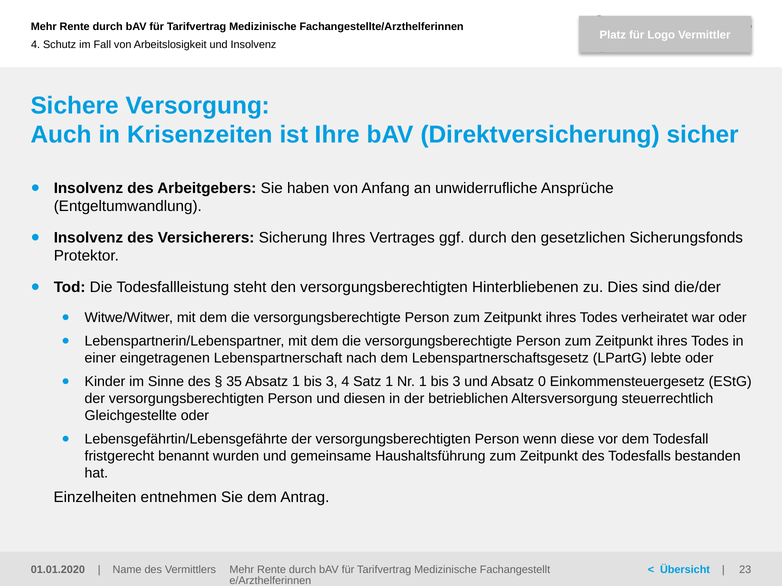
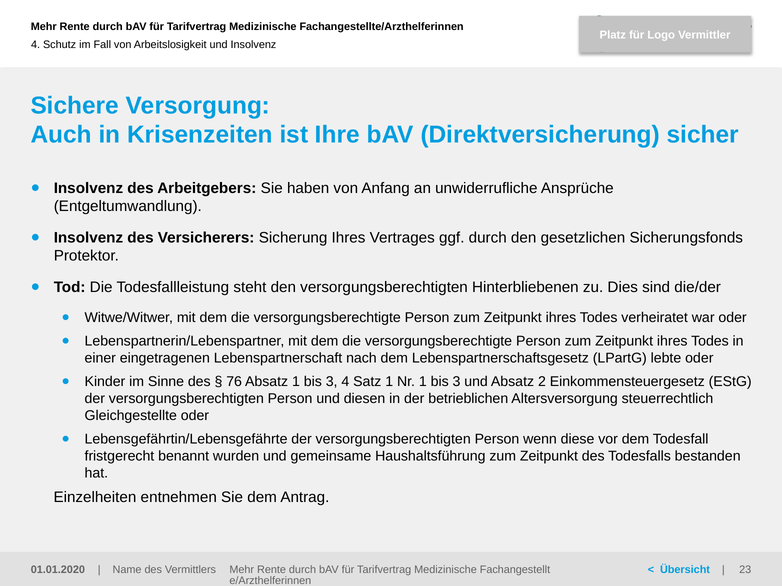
35: 35 -> 76
0: 0 -> 2
